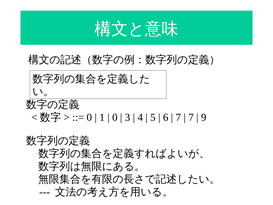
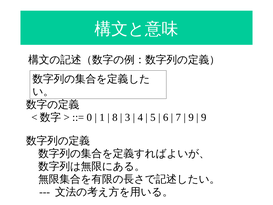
0 at (115, 117): 0 -> 8
7 at (191, 117): 7 -> 9
